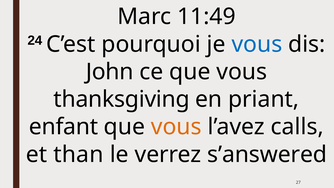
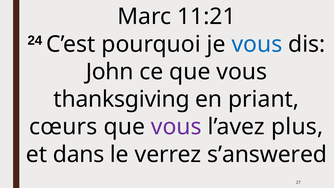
11:49: 11:49 -> 11:21
enfant: enfant -> cœurs
vous at (176, 127) colour: orange -> purple
calls: calls -> plus
than: than -> dans
